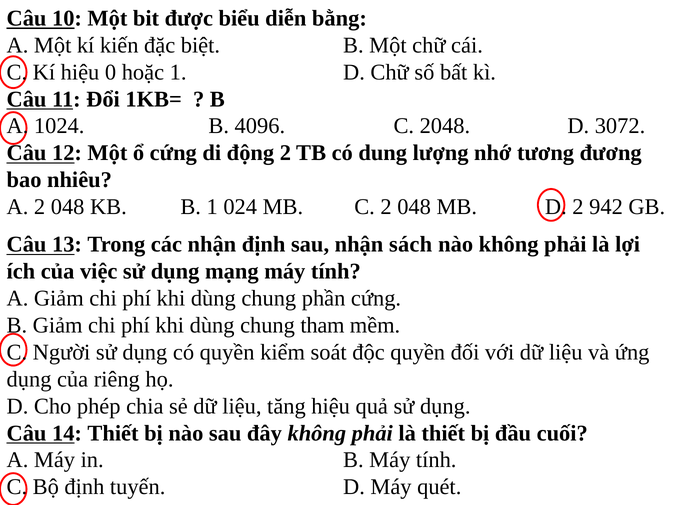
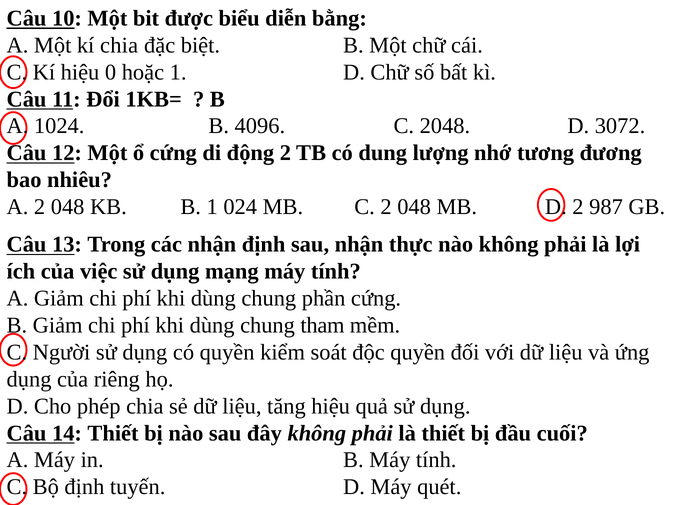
kí kiến: kiến -> chia
942: 942 -> 987
sách: sách -> thực
